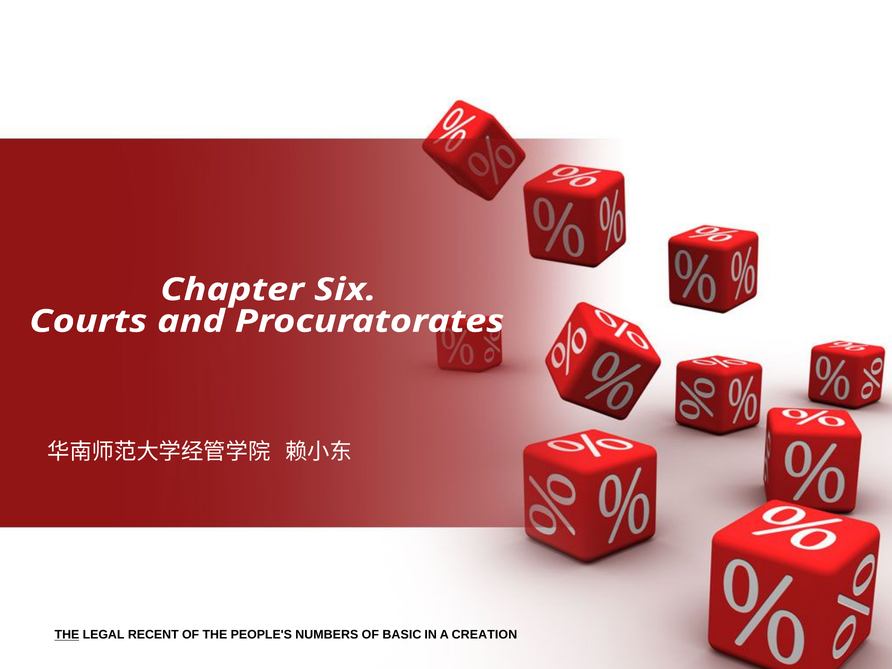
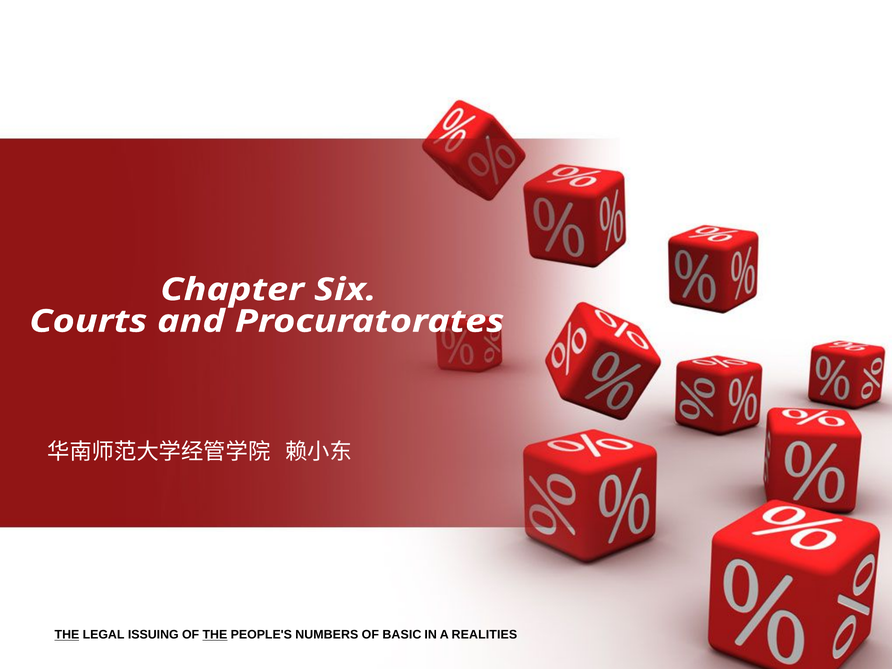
RECENT: RECENT -> ISSUING
THE at (215, 635) underline: none -> present
CREATION: CREATION -> REALITIES
